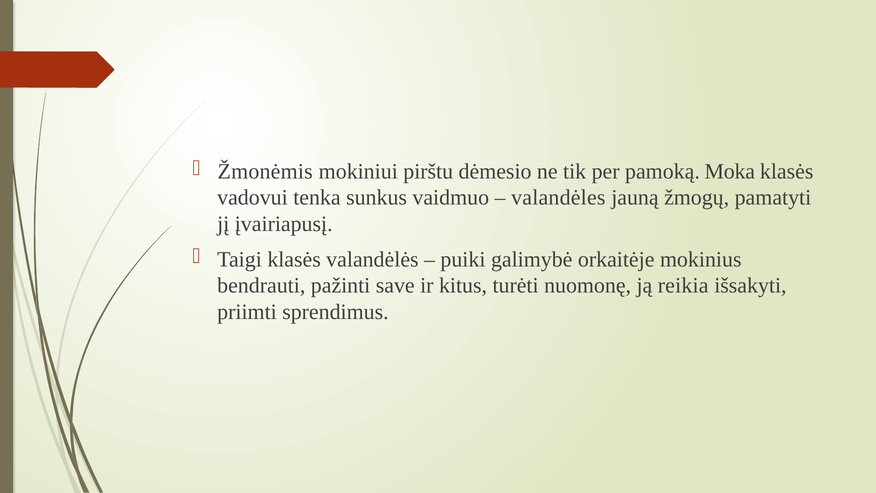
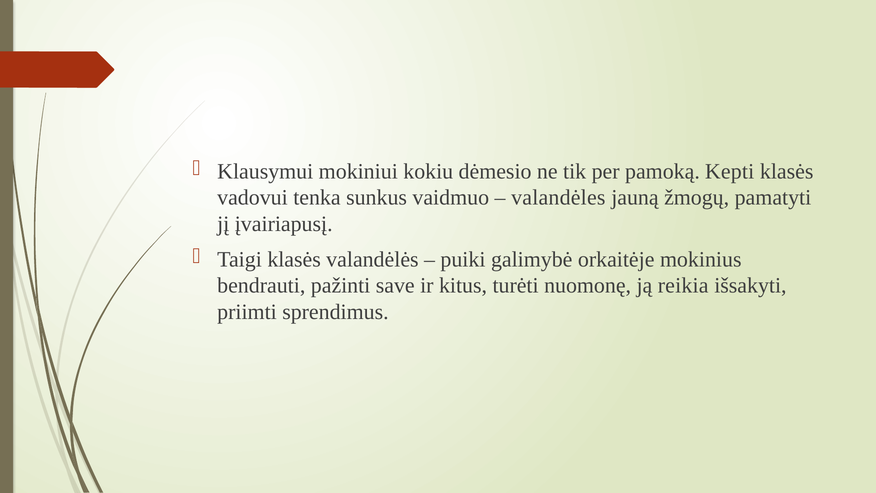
Žmonėmis: Žmonėmis -> Klausymui
pirštu: pirštu -> kokiu
Moka: Moka -> Kepti
